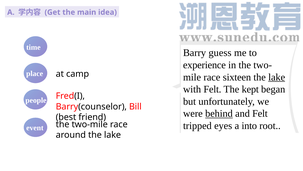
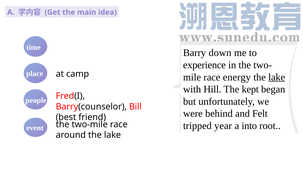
guess: guess -> down
sixteen: sixteen -> energy
with Felt: Felt -> Hill
behind underline: present -> none
eyes: eyes -> year
